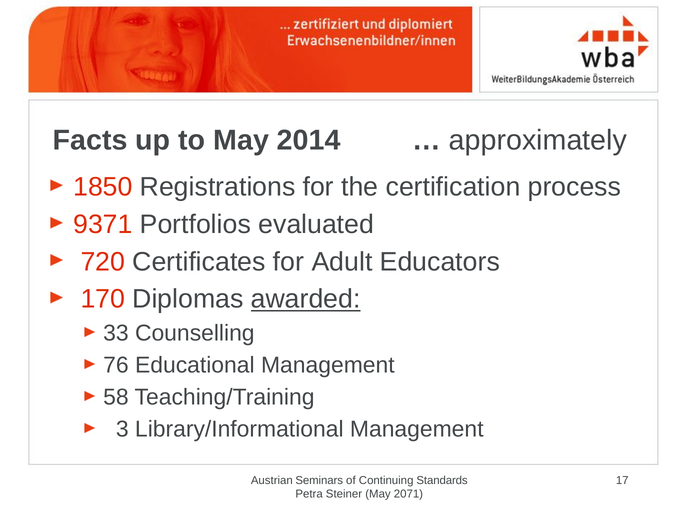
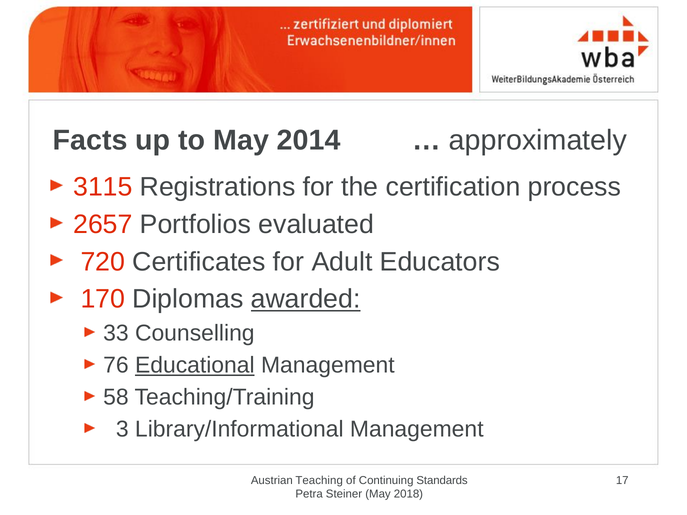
1850: 1850 -> 3115
9371: 9371 -> 2657
Educational underline: none -> present
Seminars: Seminars -> Teaching
2071: 2071 -> 2018
